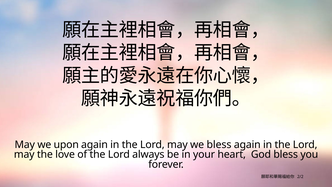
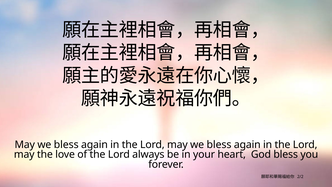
upon at (66, 144): upon -> bless
